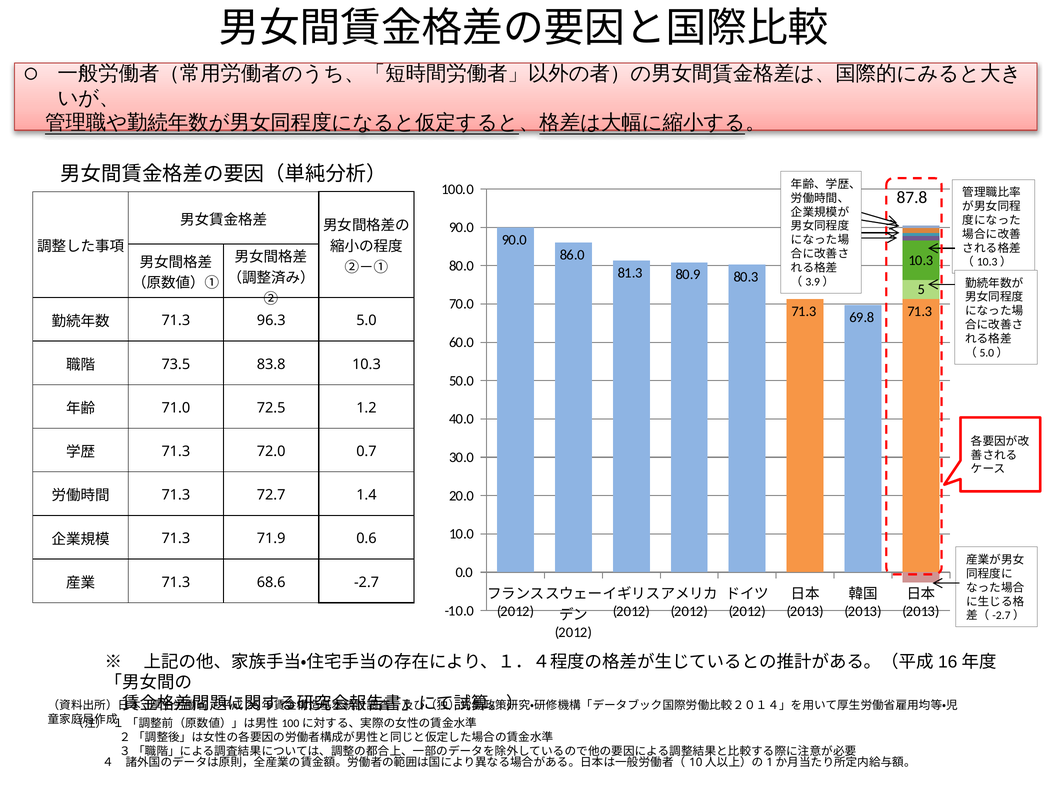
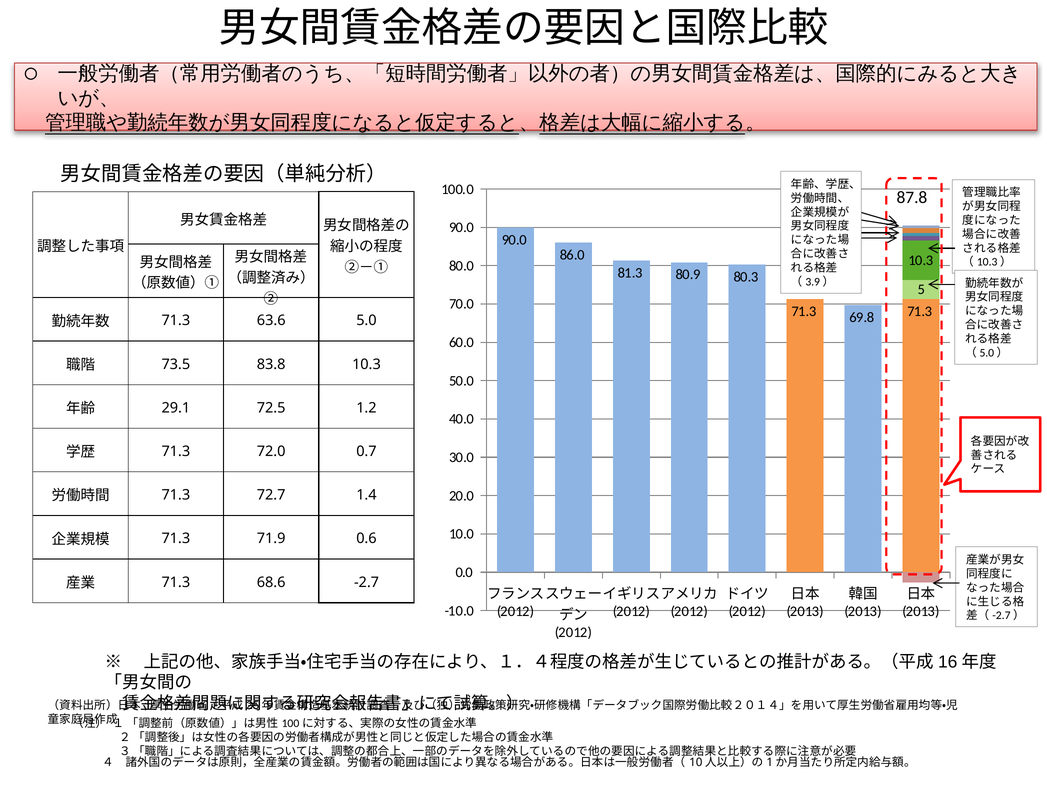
96.3: 96.3 -> 63.6
71.0: 71.0 -> 29.1
